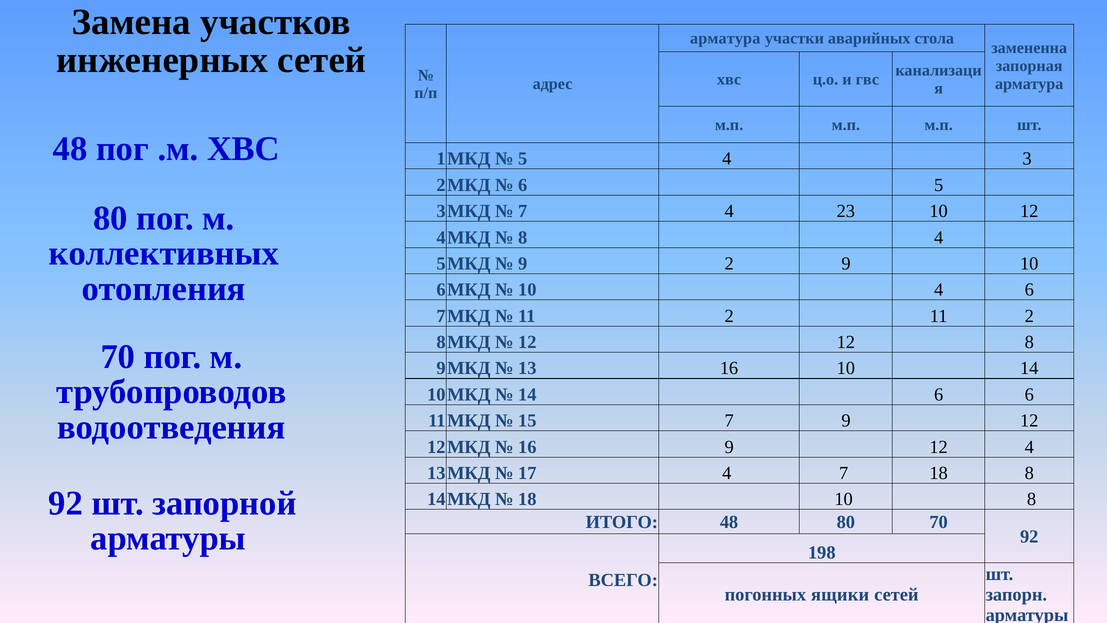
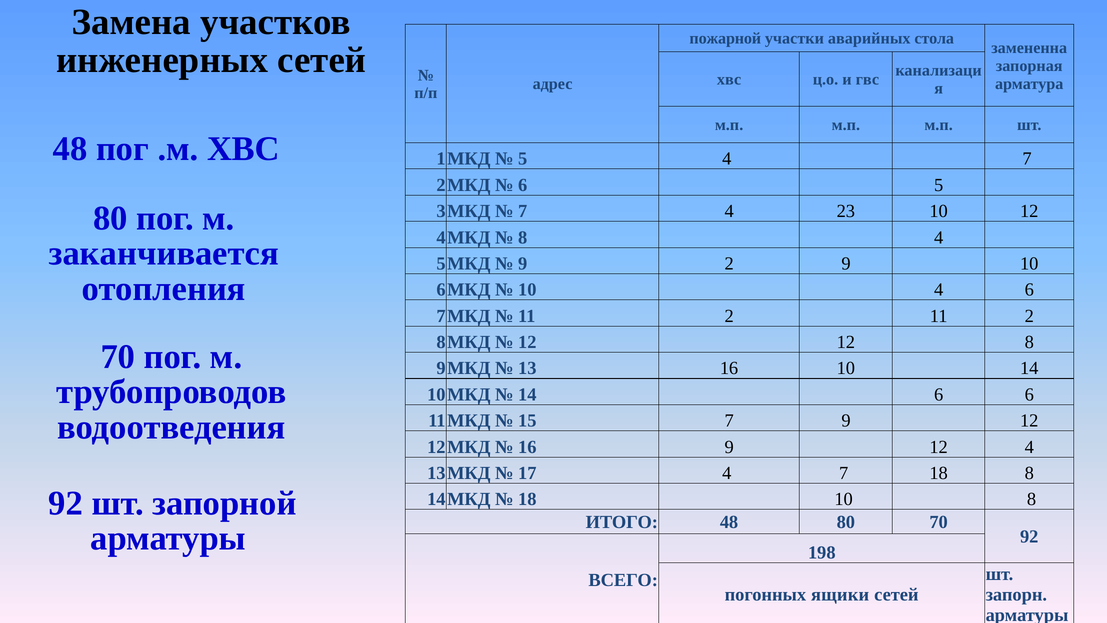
арматура at (725, 39): арматура -> пожарной
5 4 3: 3 -> 7
коллективных: коллективных -> заканчивается
